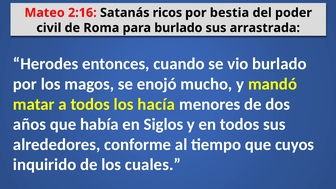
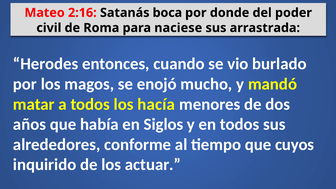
ricos: ricos -> boca
bestia: bestia -> donde
para burlado: burlado -> naciese
cuales: cuales -> actuar
